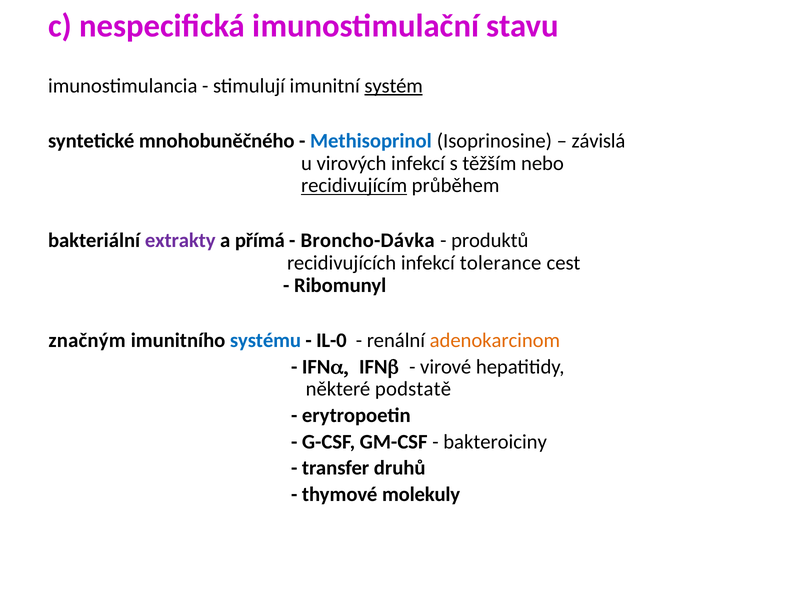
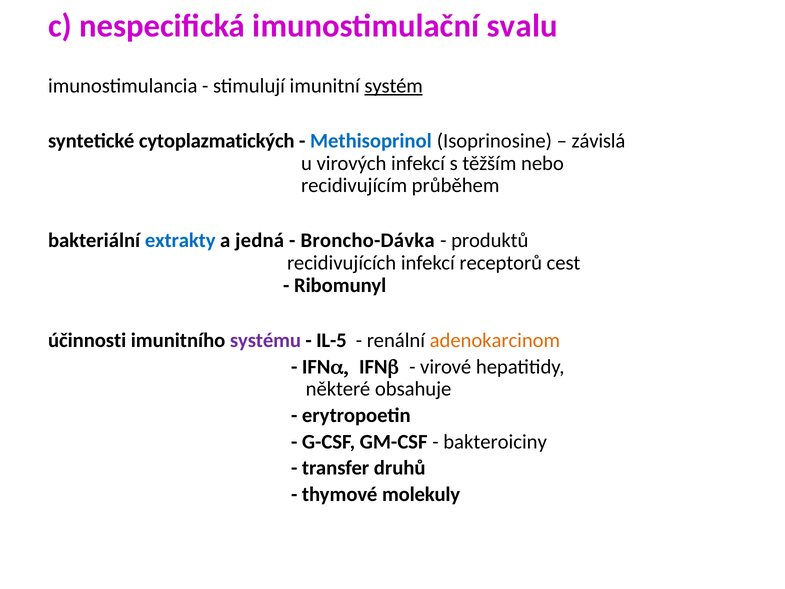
stavu: stavu -> svalu
mnohobuněčného: mnohobuněčného -> cytoplazmatických
recidivujícím underline: present -> none
extrakty colour: purple -> blue
přímá: přímá -> jedná
tolerance: tolerance -> receptorů
značným: značným -> účinnosti
systému colour: blue -> purple
IL-0: IL-0 -> IL-5
podstatě: podstatě -> obsahuje
